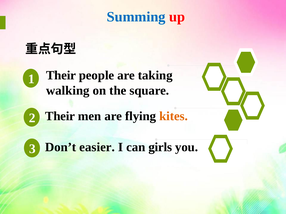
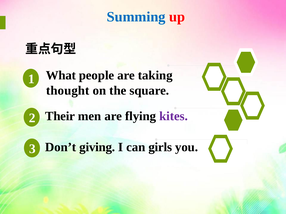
1 Their: Their -> What
walking: walking -> thought
kites colour: orange -> purple
easier: easier -> giving
